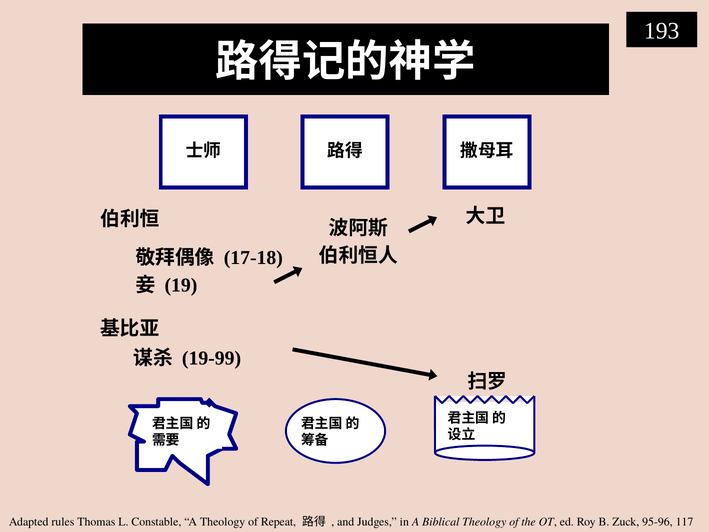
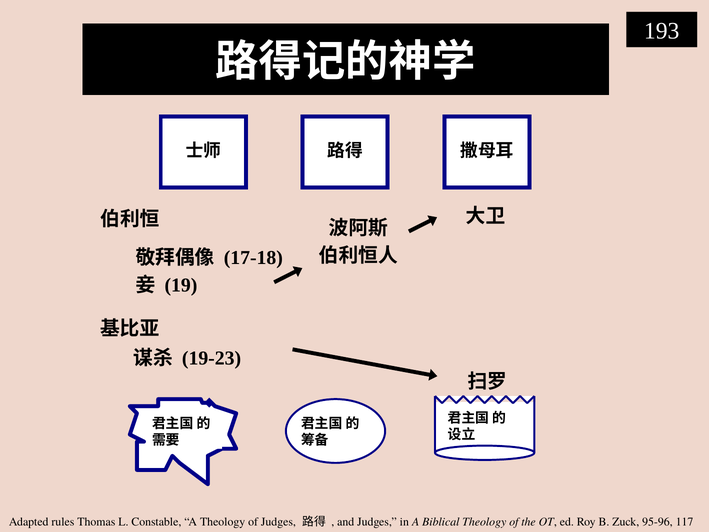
19-99: 19-99 -> 19-23
of Repeat: Repeat -> Judges
